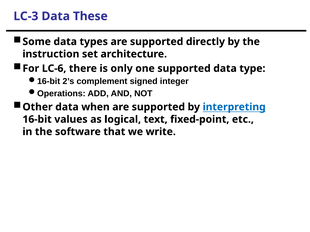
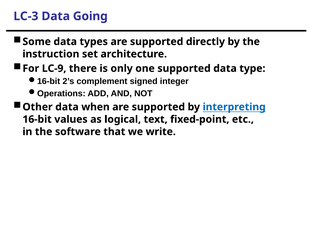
These: These -> Going
LC-6: LC-6 -> LC-9
